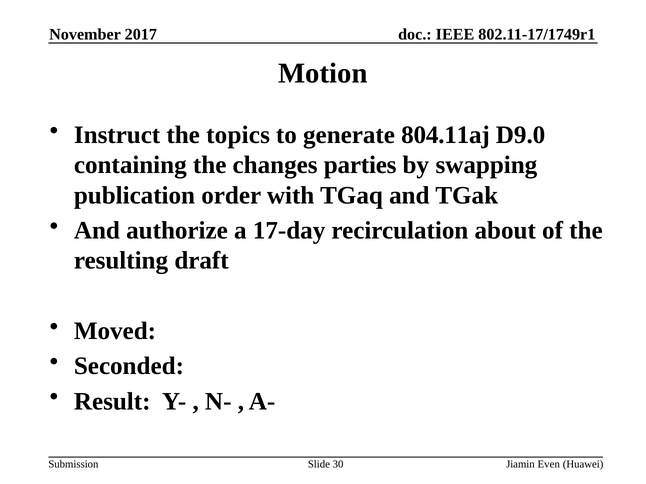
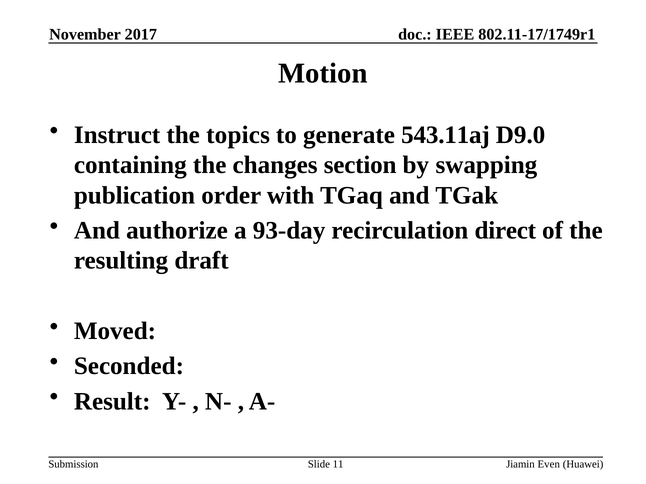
804.11aj: 804.11aj -> 543.11aj
parties: parties -> section
17-day: 17-day -> 93-day
about: about -> direct
30: 30 -> 11
